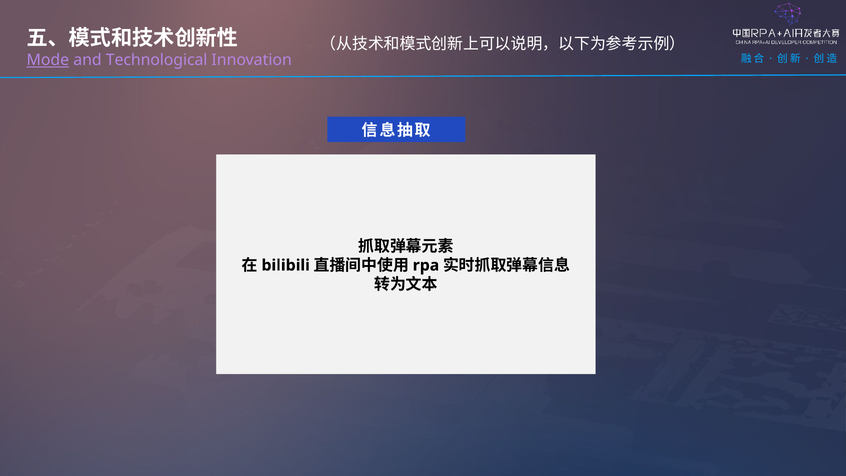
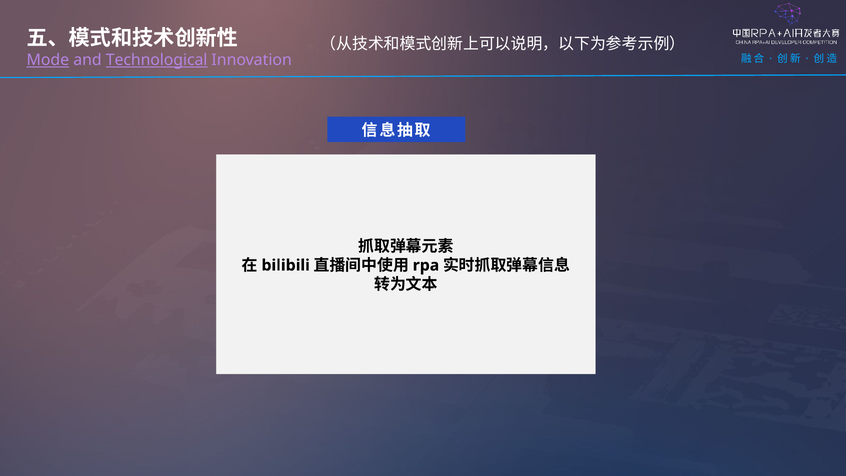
Technological underline: none -> present
